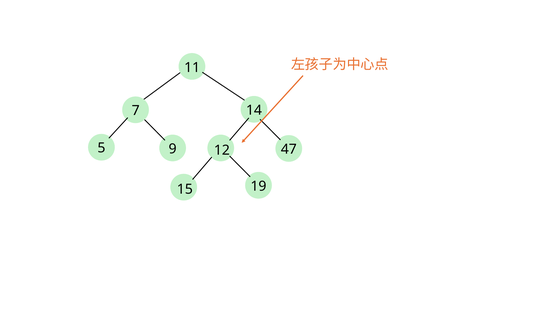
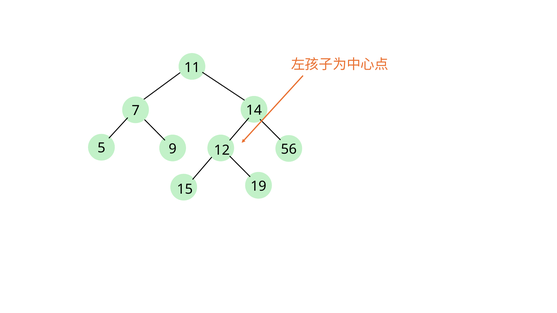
47: 47 -> 56
